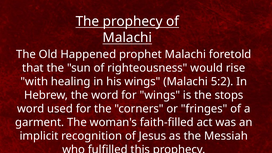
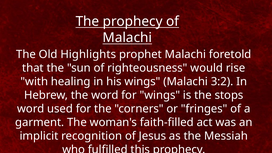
Happened: Happened -> Highlights
5:2: 5:2 -> 3:2
